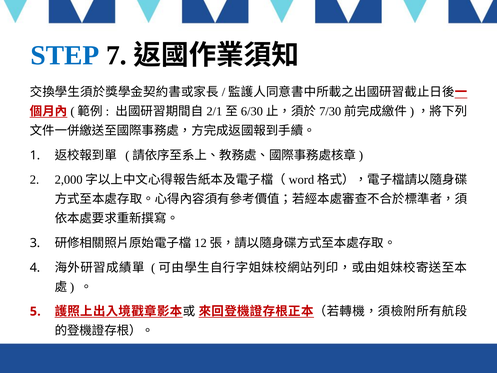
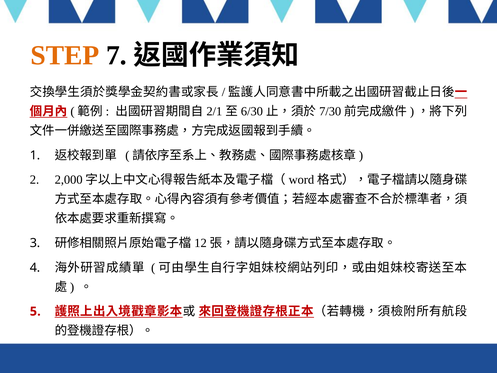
STEP colour: blue -> orange
